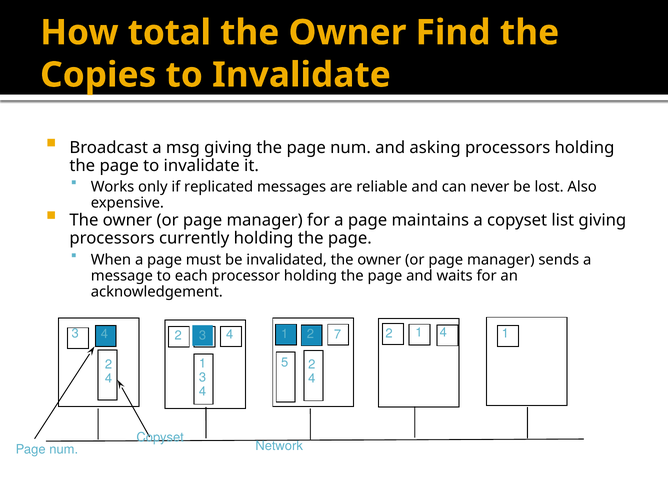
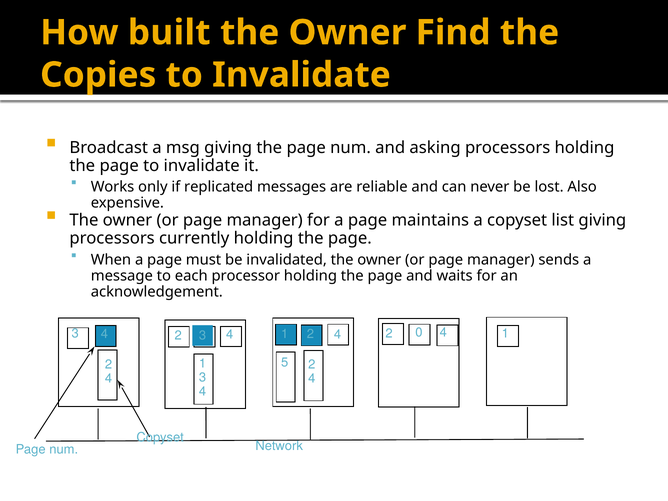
total: total -> built
2 1: 1 -> 0
1 2 7: 7 -> 4
